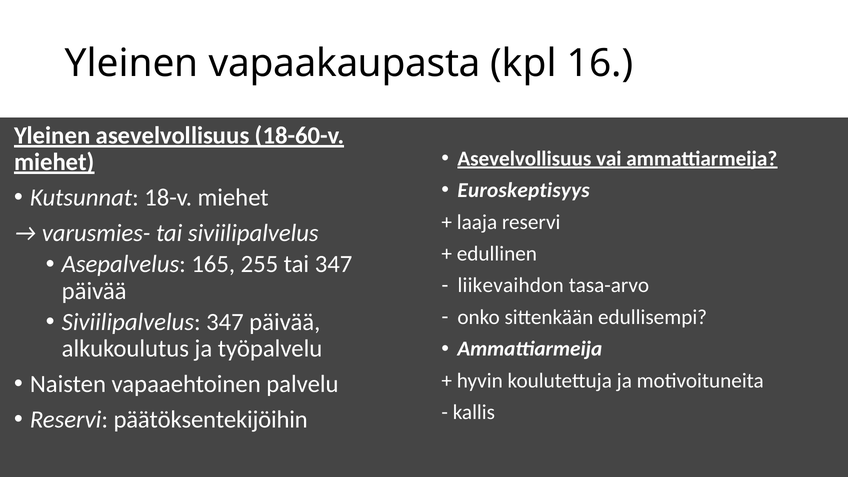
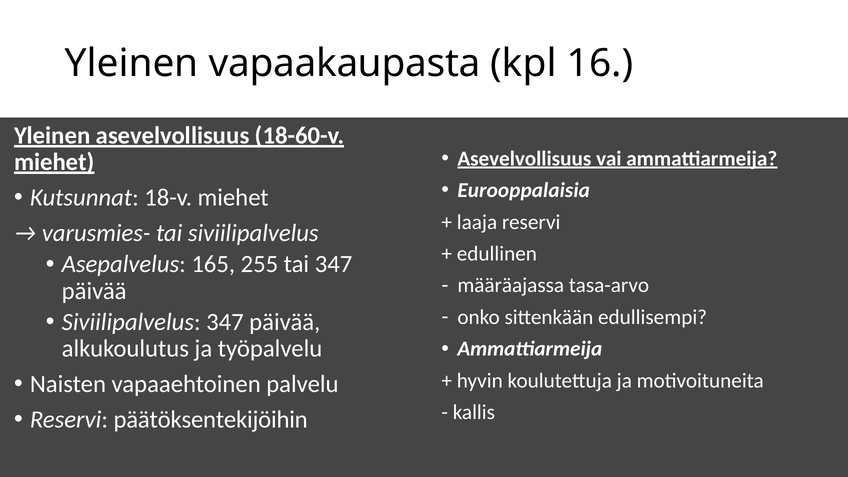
Euroskeptisyys: Euroskeptisyys -> Eurooppalaisia
liikevaihdon: liikevaihdon -> määräajassa
